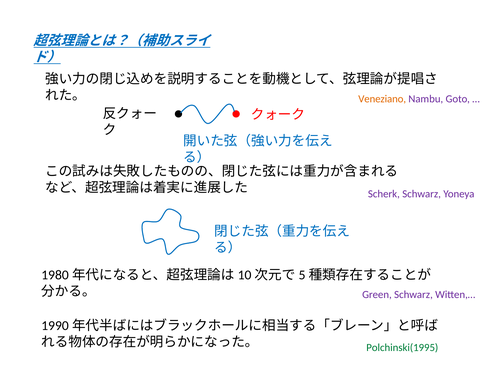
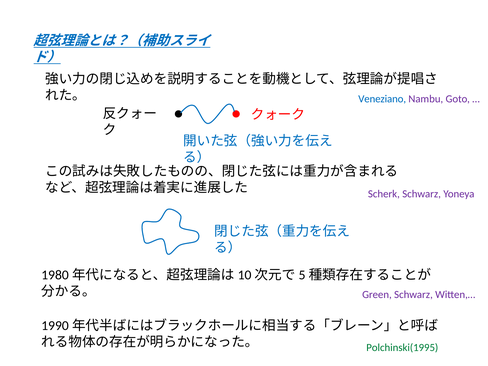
Veneziano colour: orange -> blue
